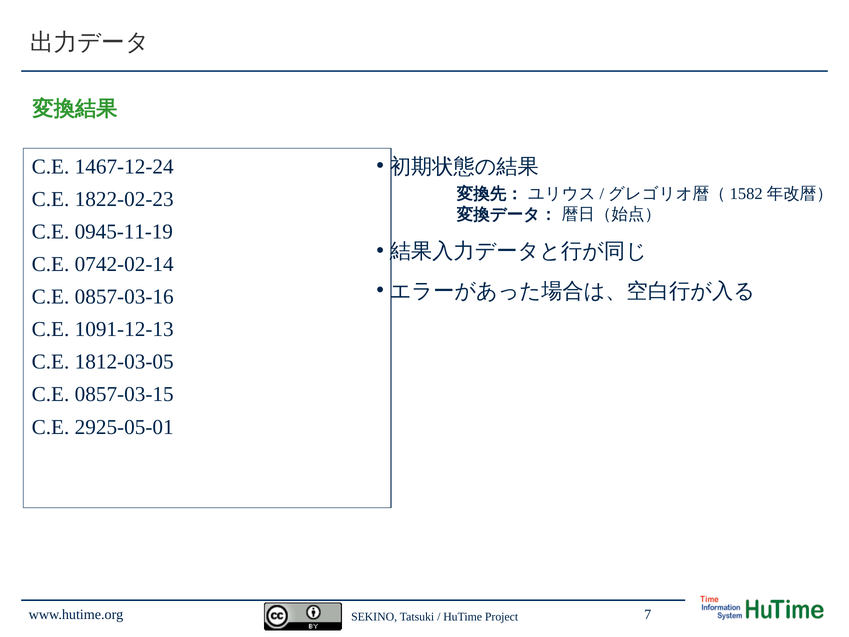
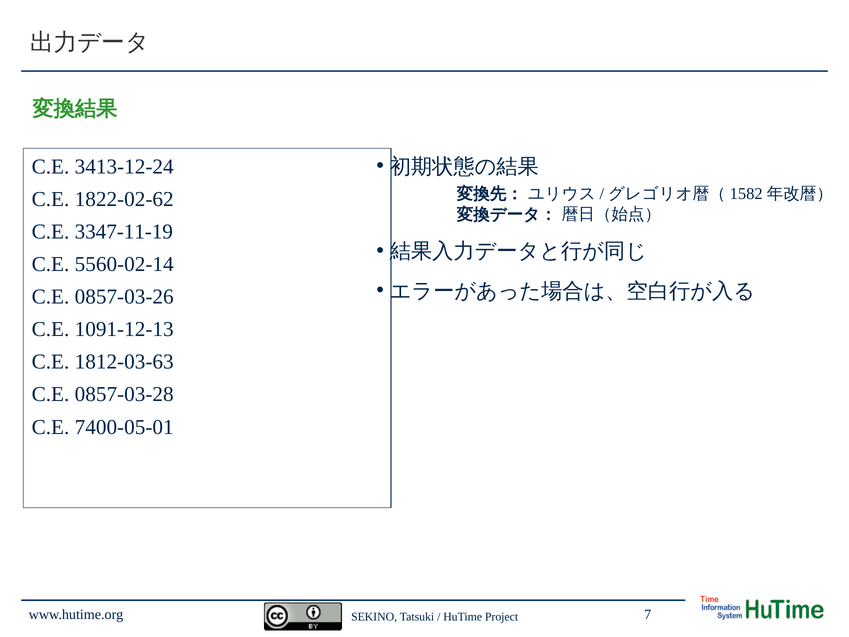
1467-12-24: 1467-12-24 -> 3413-12-24
1822-02-23: 1822-02-23 -> 1822-02-62
0945-11-19: 0945-11-19 -> 3347-11-19
0742-02-14: 0742-02-14 -> 5560-02-14
0857-03-16: 0857-03-16 -> 0857-03-26
1812-03-05: 1812-03-05 -> 1812-03-63
0857-03-15: 0857-03-15 -> 0857-03-28
2925-05-01: 2925-05-01 -> 7400-05-01
